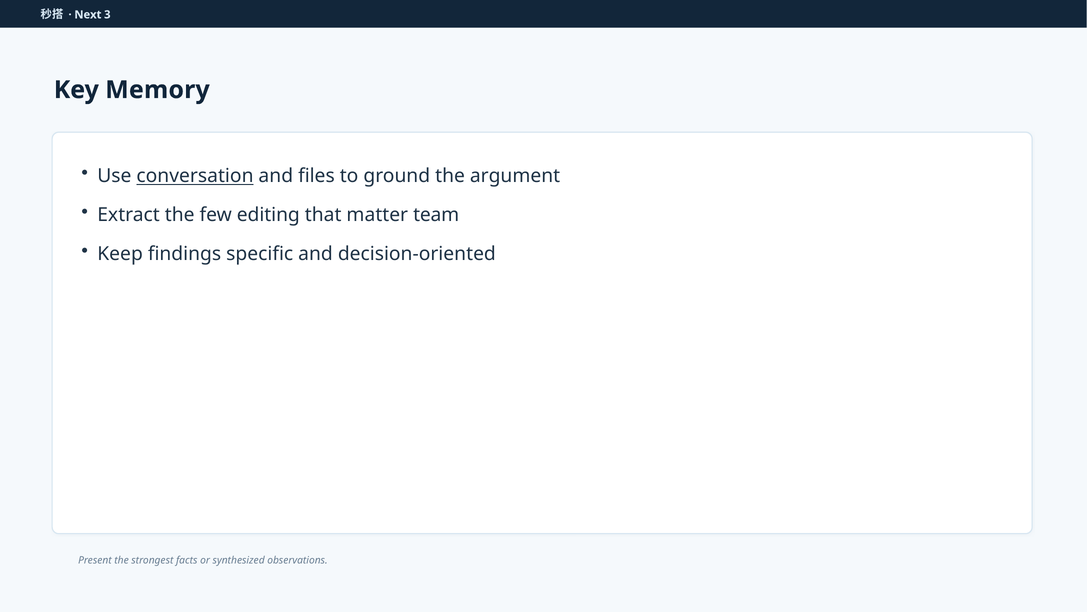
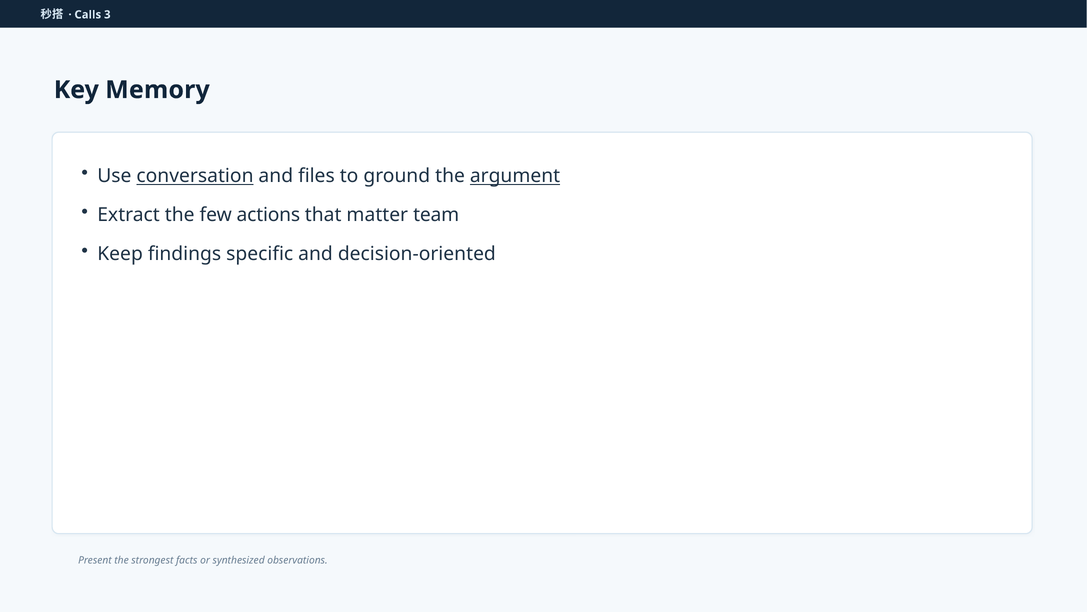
Next: Next -> Calls
argument underline: none -> present
editing: editing -> actions
